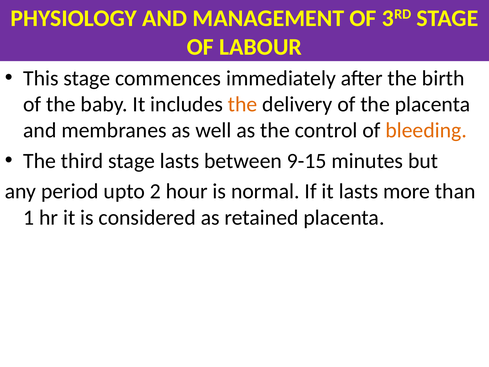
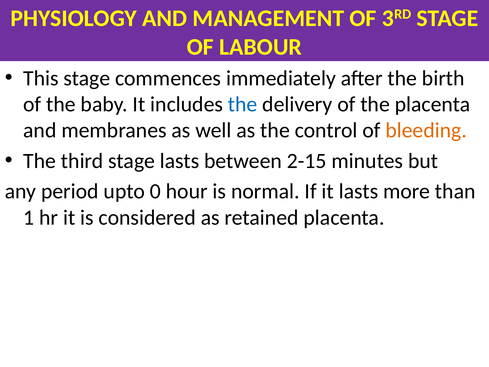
the at (243, 104) colour: orange -> blue
9-15: 9-15 -> 2-15
2: 2 -> 0
